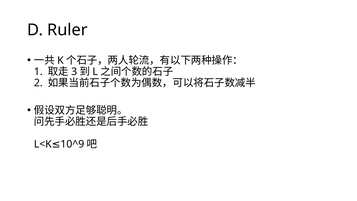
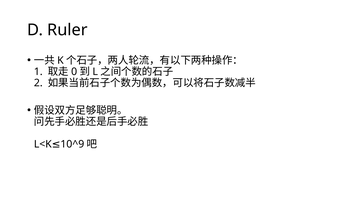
3: 3 -> 0
